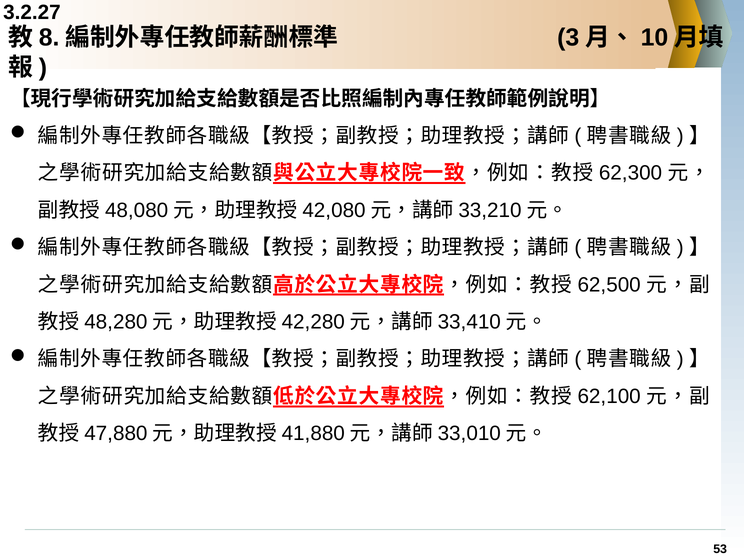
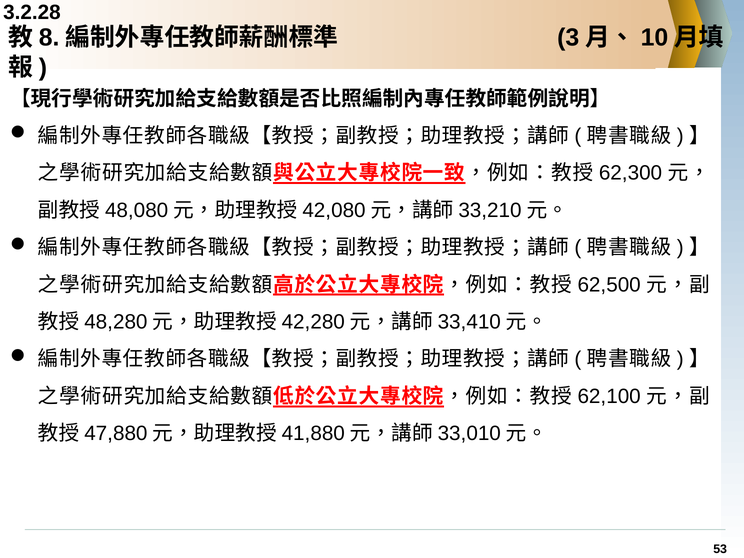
3.2.27: 3.2.27 -> 3.2.28
